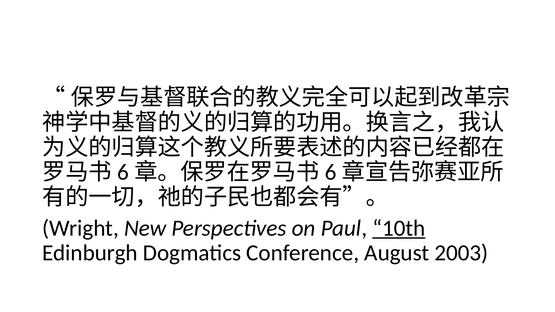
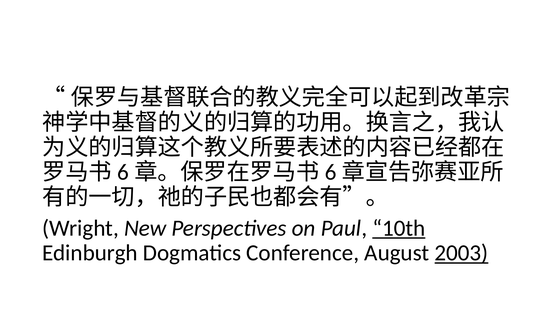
2003 underline: none -> present
